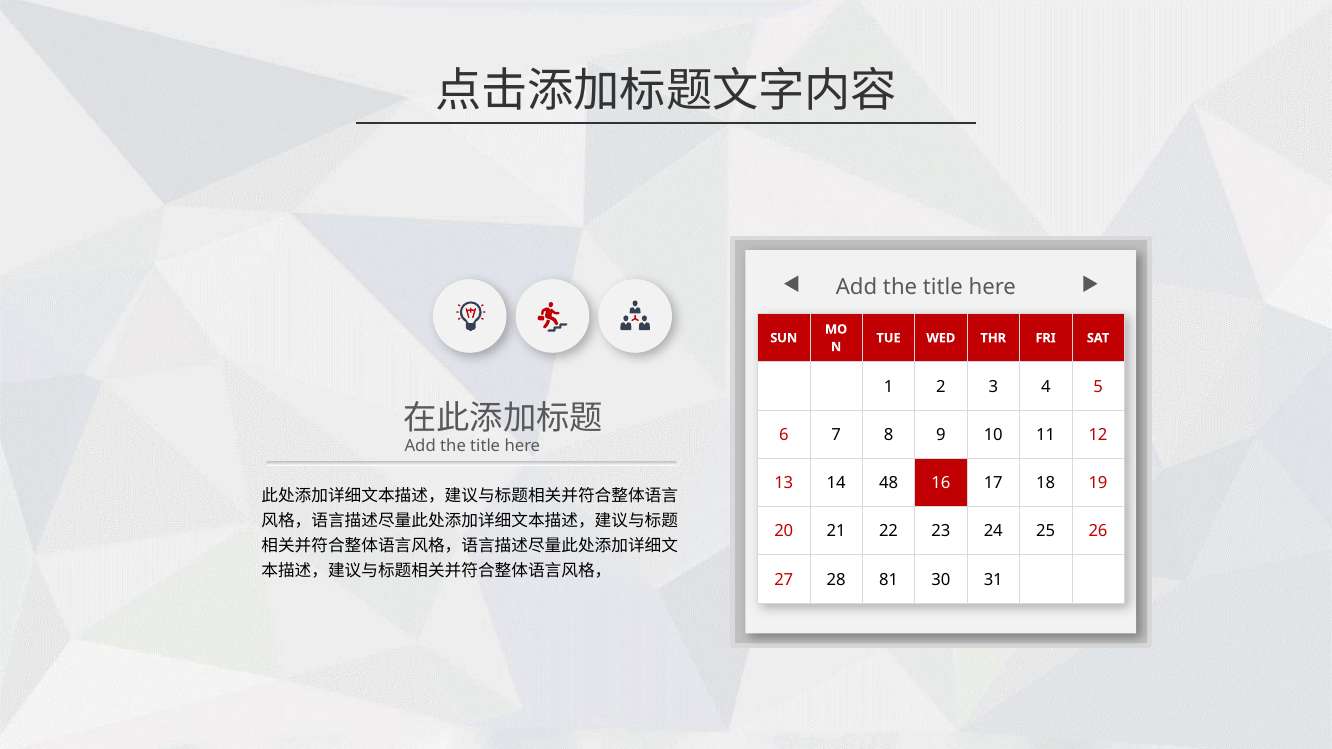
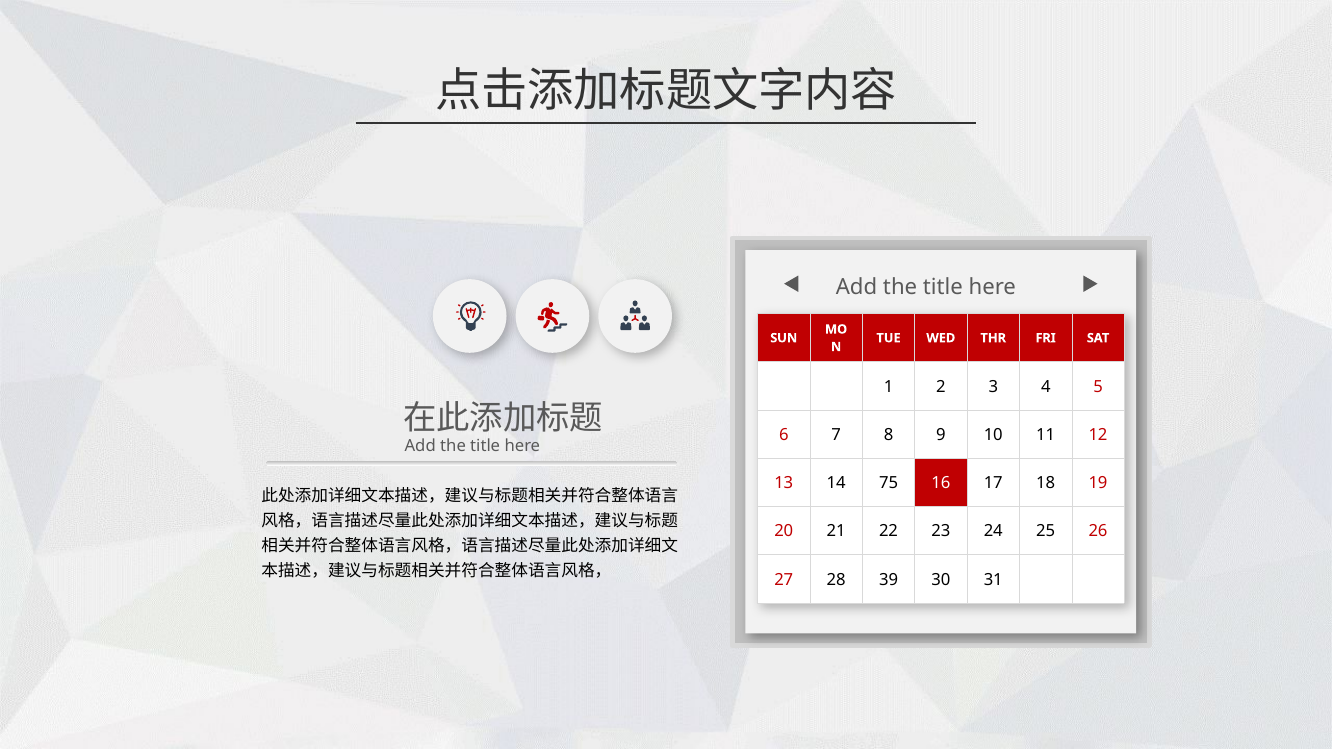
48: 48 -> 75
81: 81 -> 39
